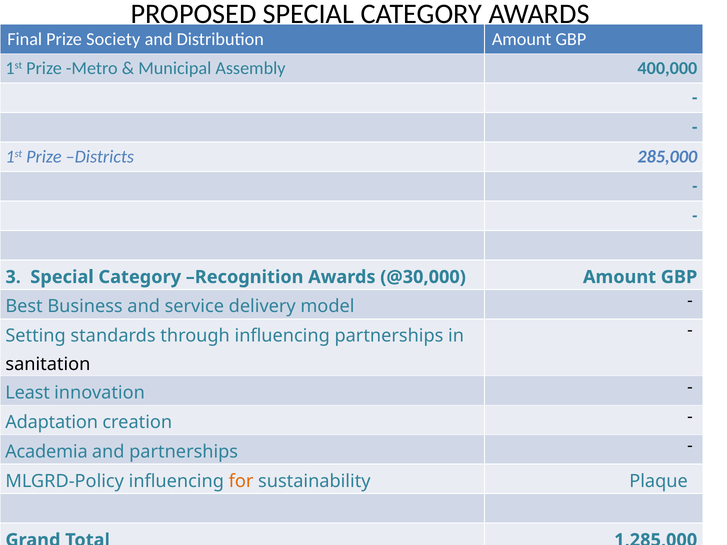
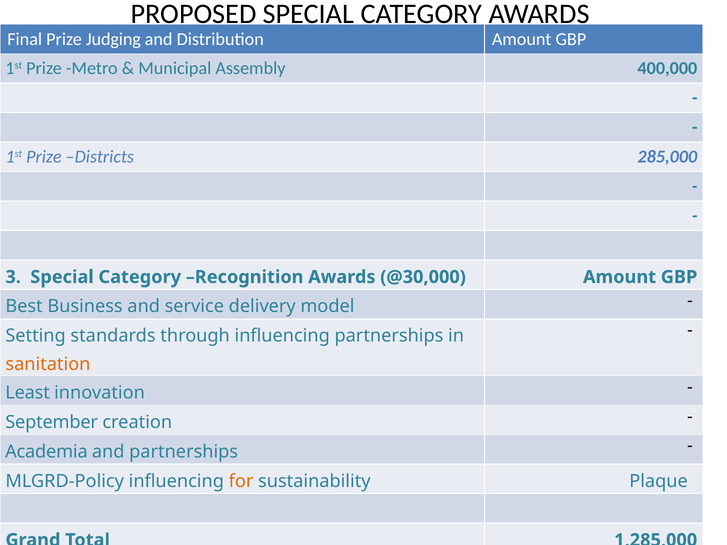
Society: Society -> Judging
sanitation colour: black -> orange
Adaptation: Adaptation -> September
